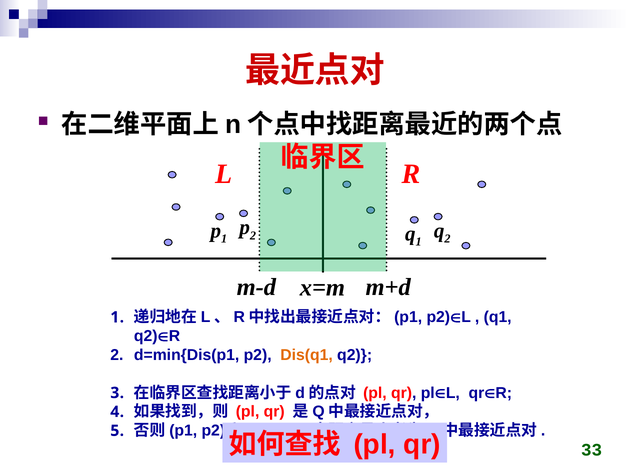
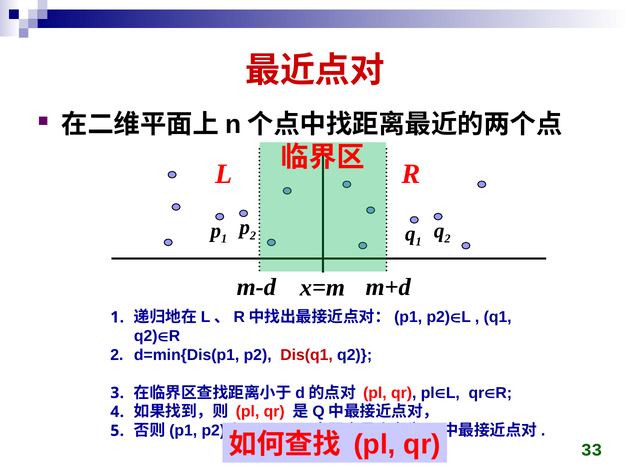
Dis(q1 colour: orange -> red
